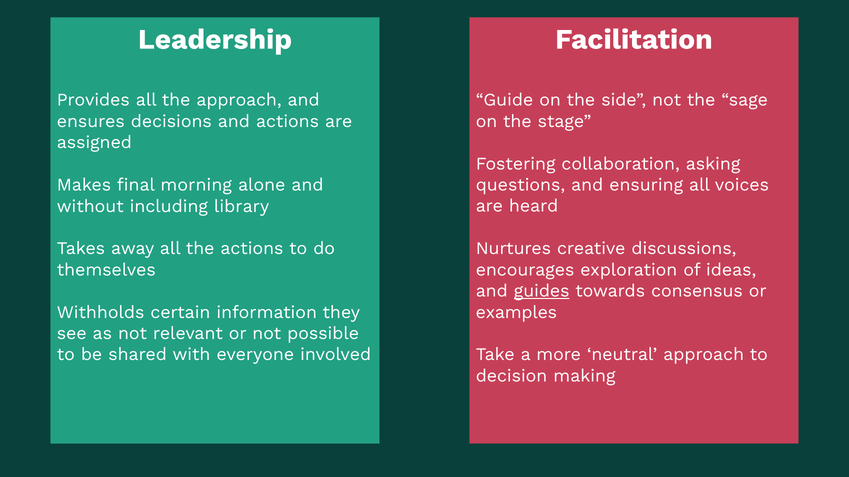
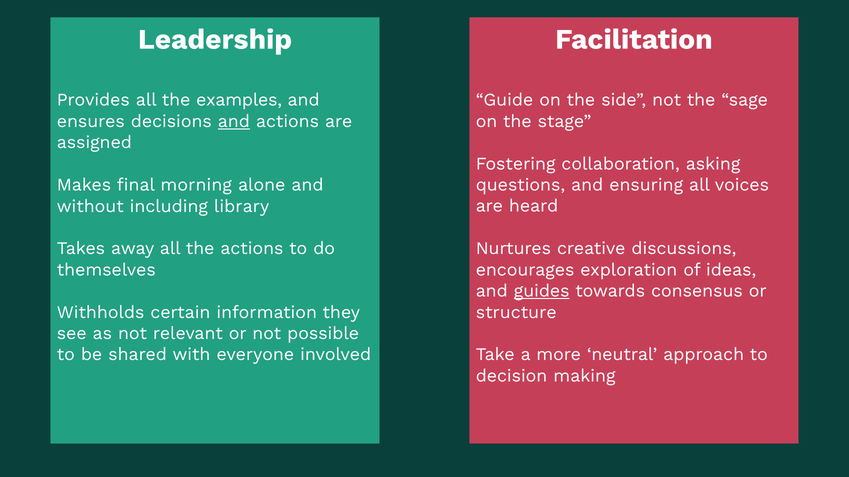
the approach: approach -> examples
and at (234, 122) underline: none -> present
examples: examples -> structure
